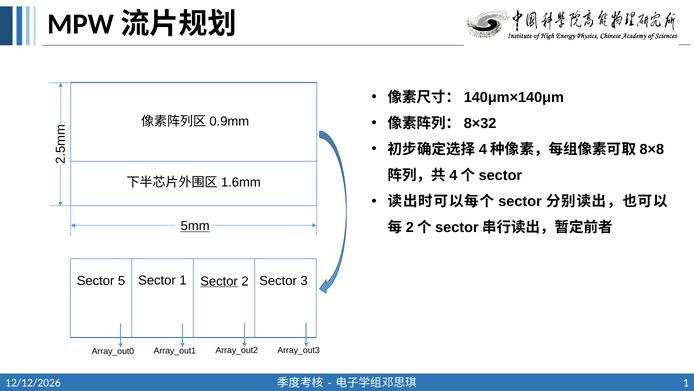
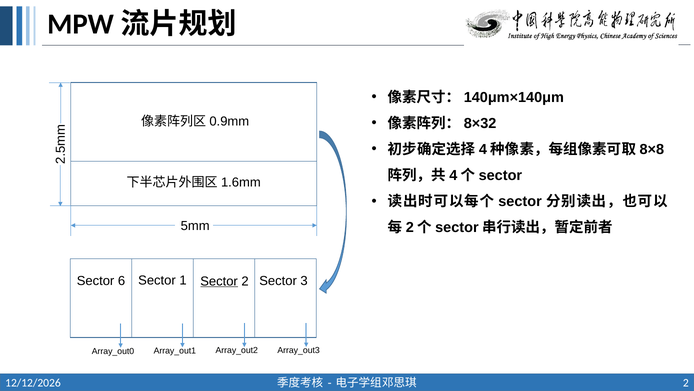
5mm underline: present -> none
Sector 5: 5 -> 6
1 at (686, 382): 1 -> 2
